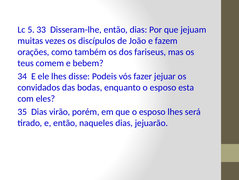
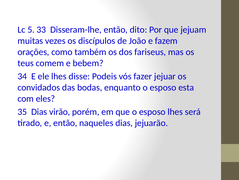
então dias: dias -> dito
